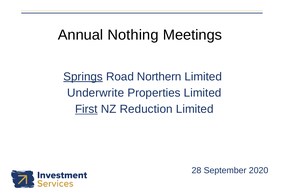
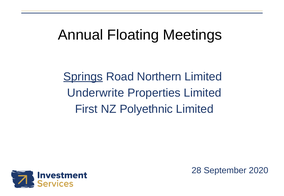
Nothing: Nothing -> Floating
First underline: present -> none
Reduction: Reduction -> Polyethnic
